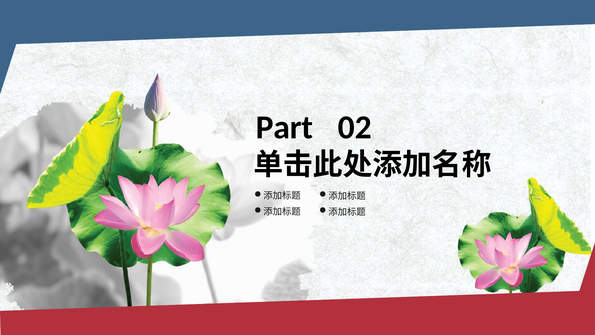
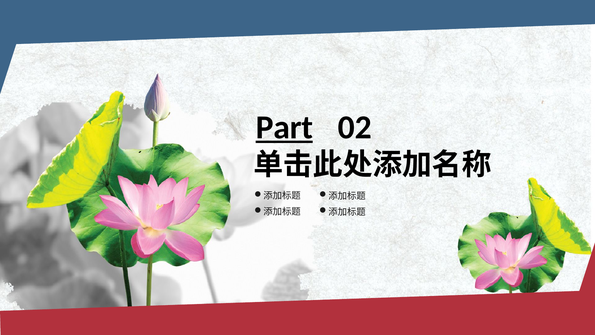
Part underline: none -> present
